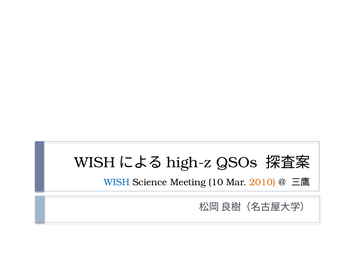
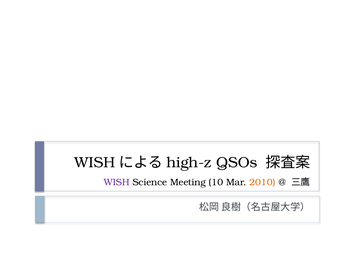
WISH colour: blue -> purple
